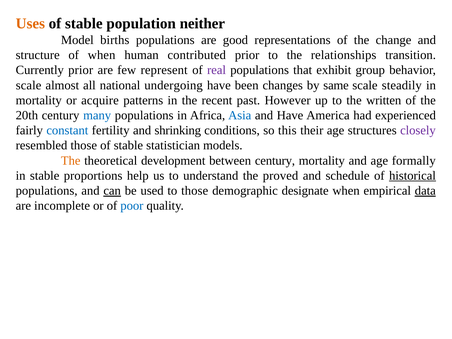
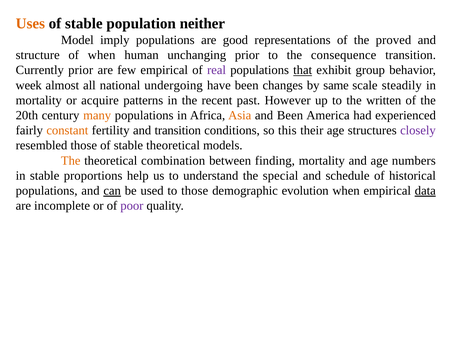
births: births -> imply
change: change -> proved
contributed: contributed -> unchanging
relationships: relationships -> consequence
few represent: represent -> empirical
that underline: none -> present
scale at (29, 85): scale -> week
many colour: blue -> orange
Asia colour: blue -> orange
and Have: Have -> Been
constant colour: blue -> orange
and shrinking: shrinking -> transition
stable statistician: statistician -> theoretical
development: development -> combination
between century: century -> finding
formally: formally -> numbers
proved: proved -> special
historical underline: present -> none
designate: designate -> evolution
poor colour: blue -> purple
